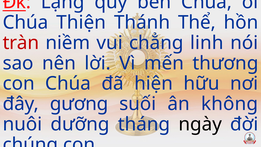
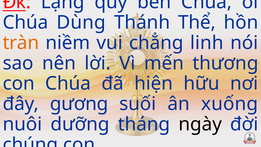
Thiện: Thiện -> Dùng
tràn colour: red -> orange
không: không -> xuống
